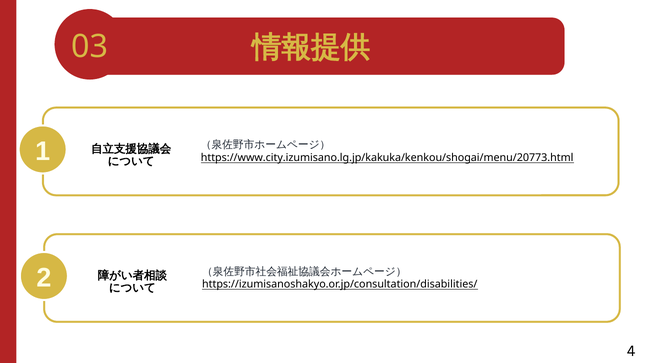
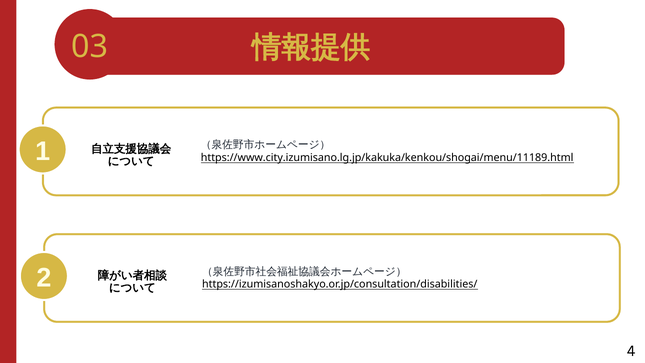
https://www.city.izumisano.lg.jp/kakuka/kenkou/shogai/menu/20773.html: https://www.city.izumisano.lg.jp/kakuka/kenkou/shogai/menu/20773.html -> https://www.city.izumisano.lg.jp/kakuka/kenkou/shogai/menu/11189.html
